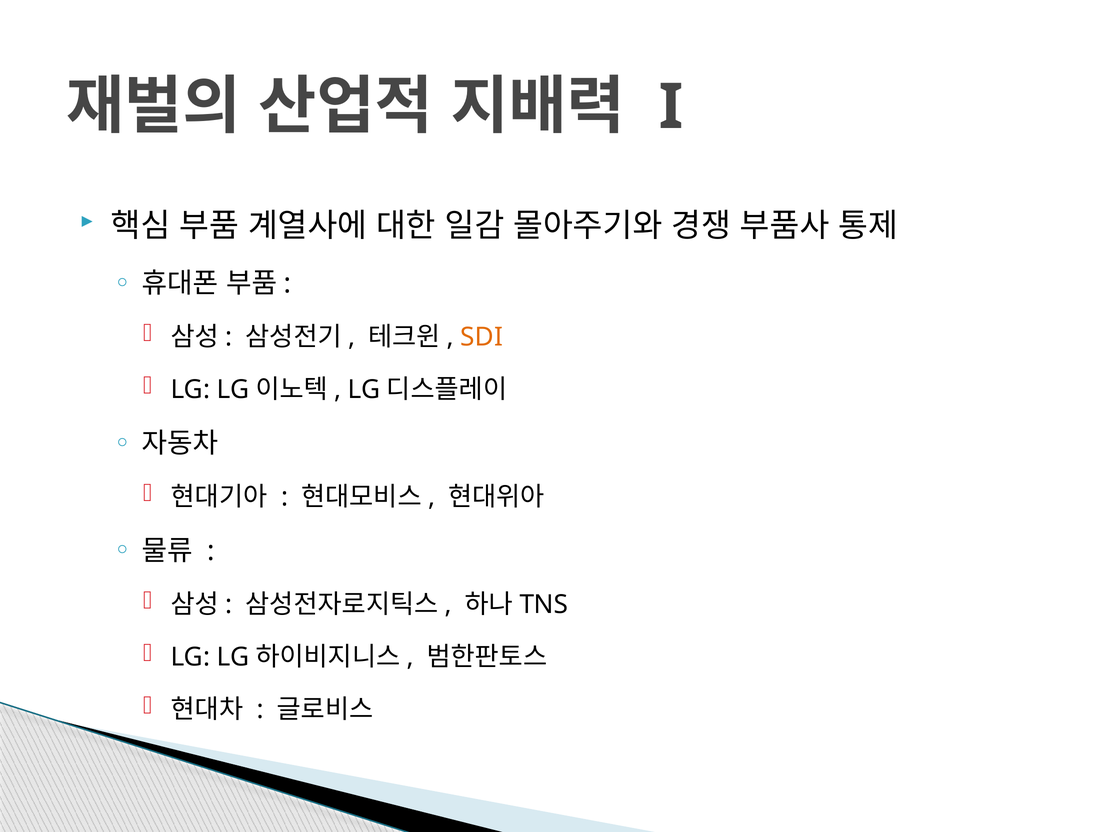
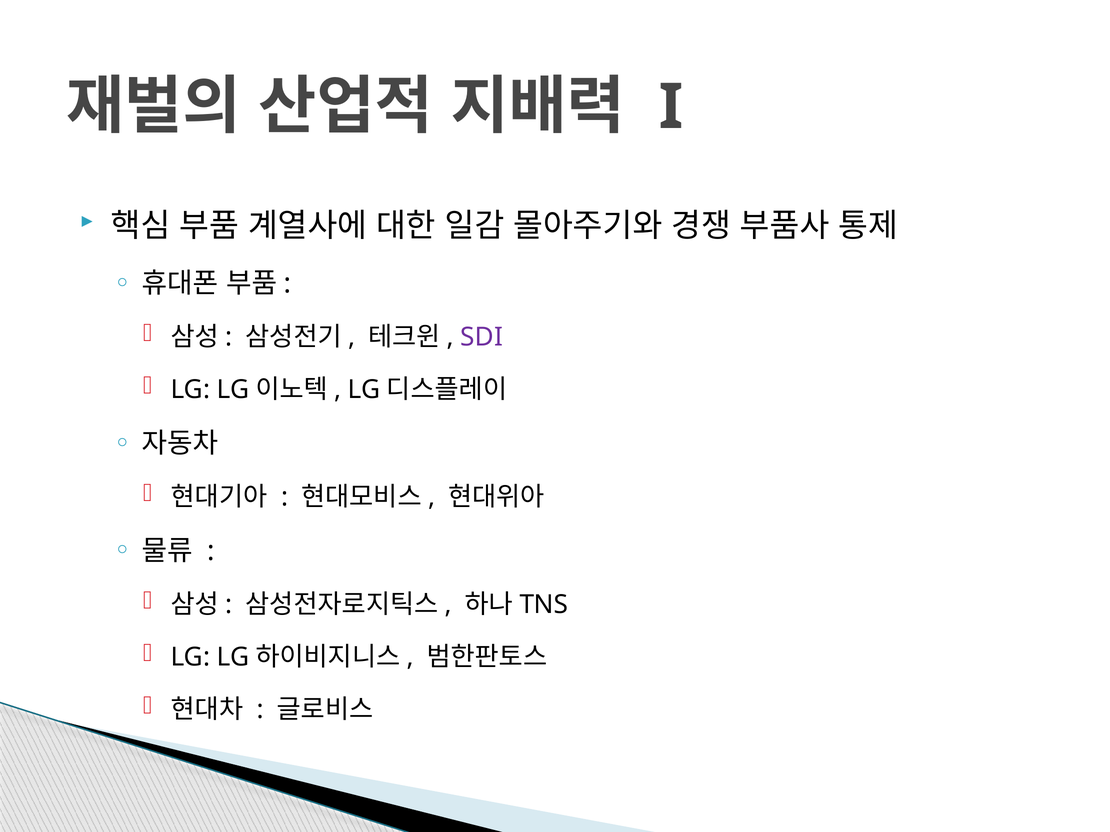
SDI colour: orange -> purple
